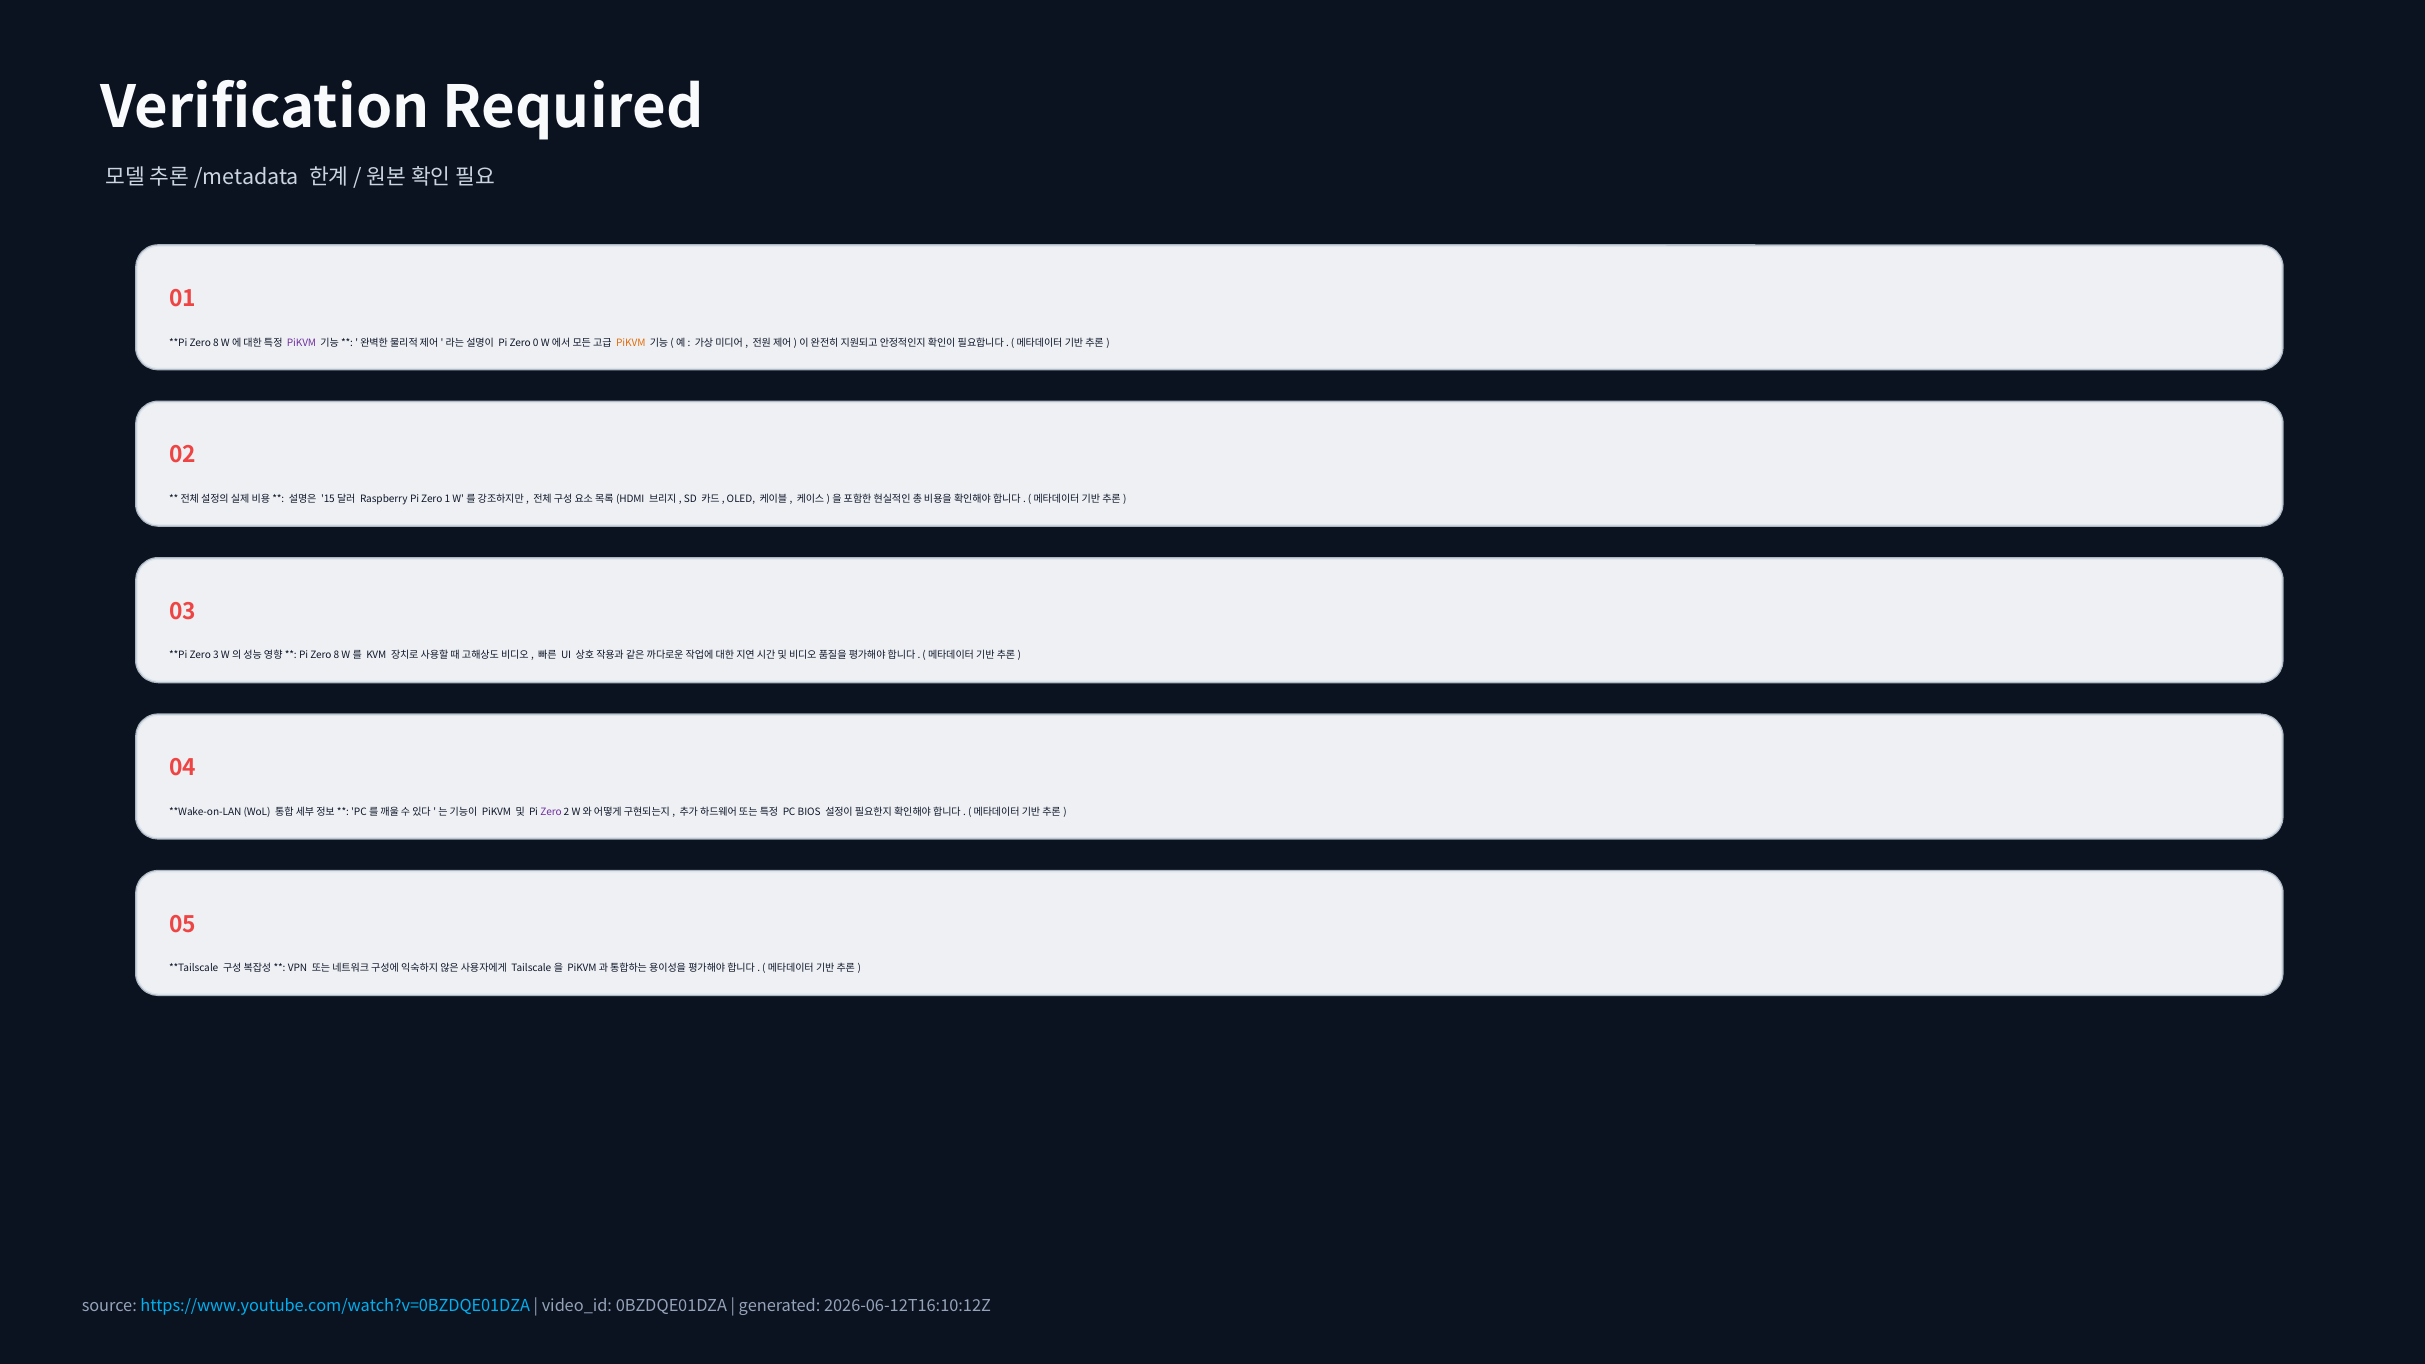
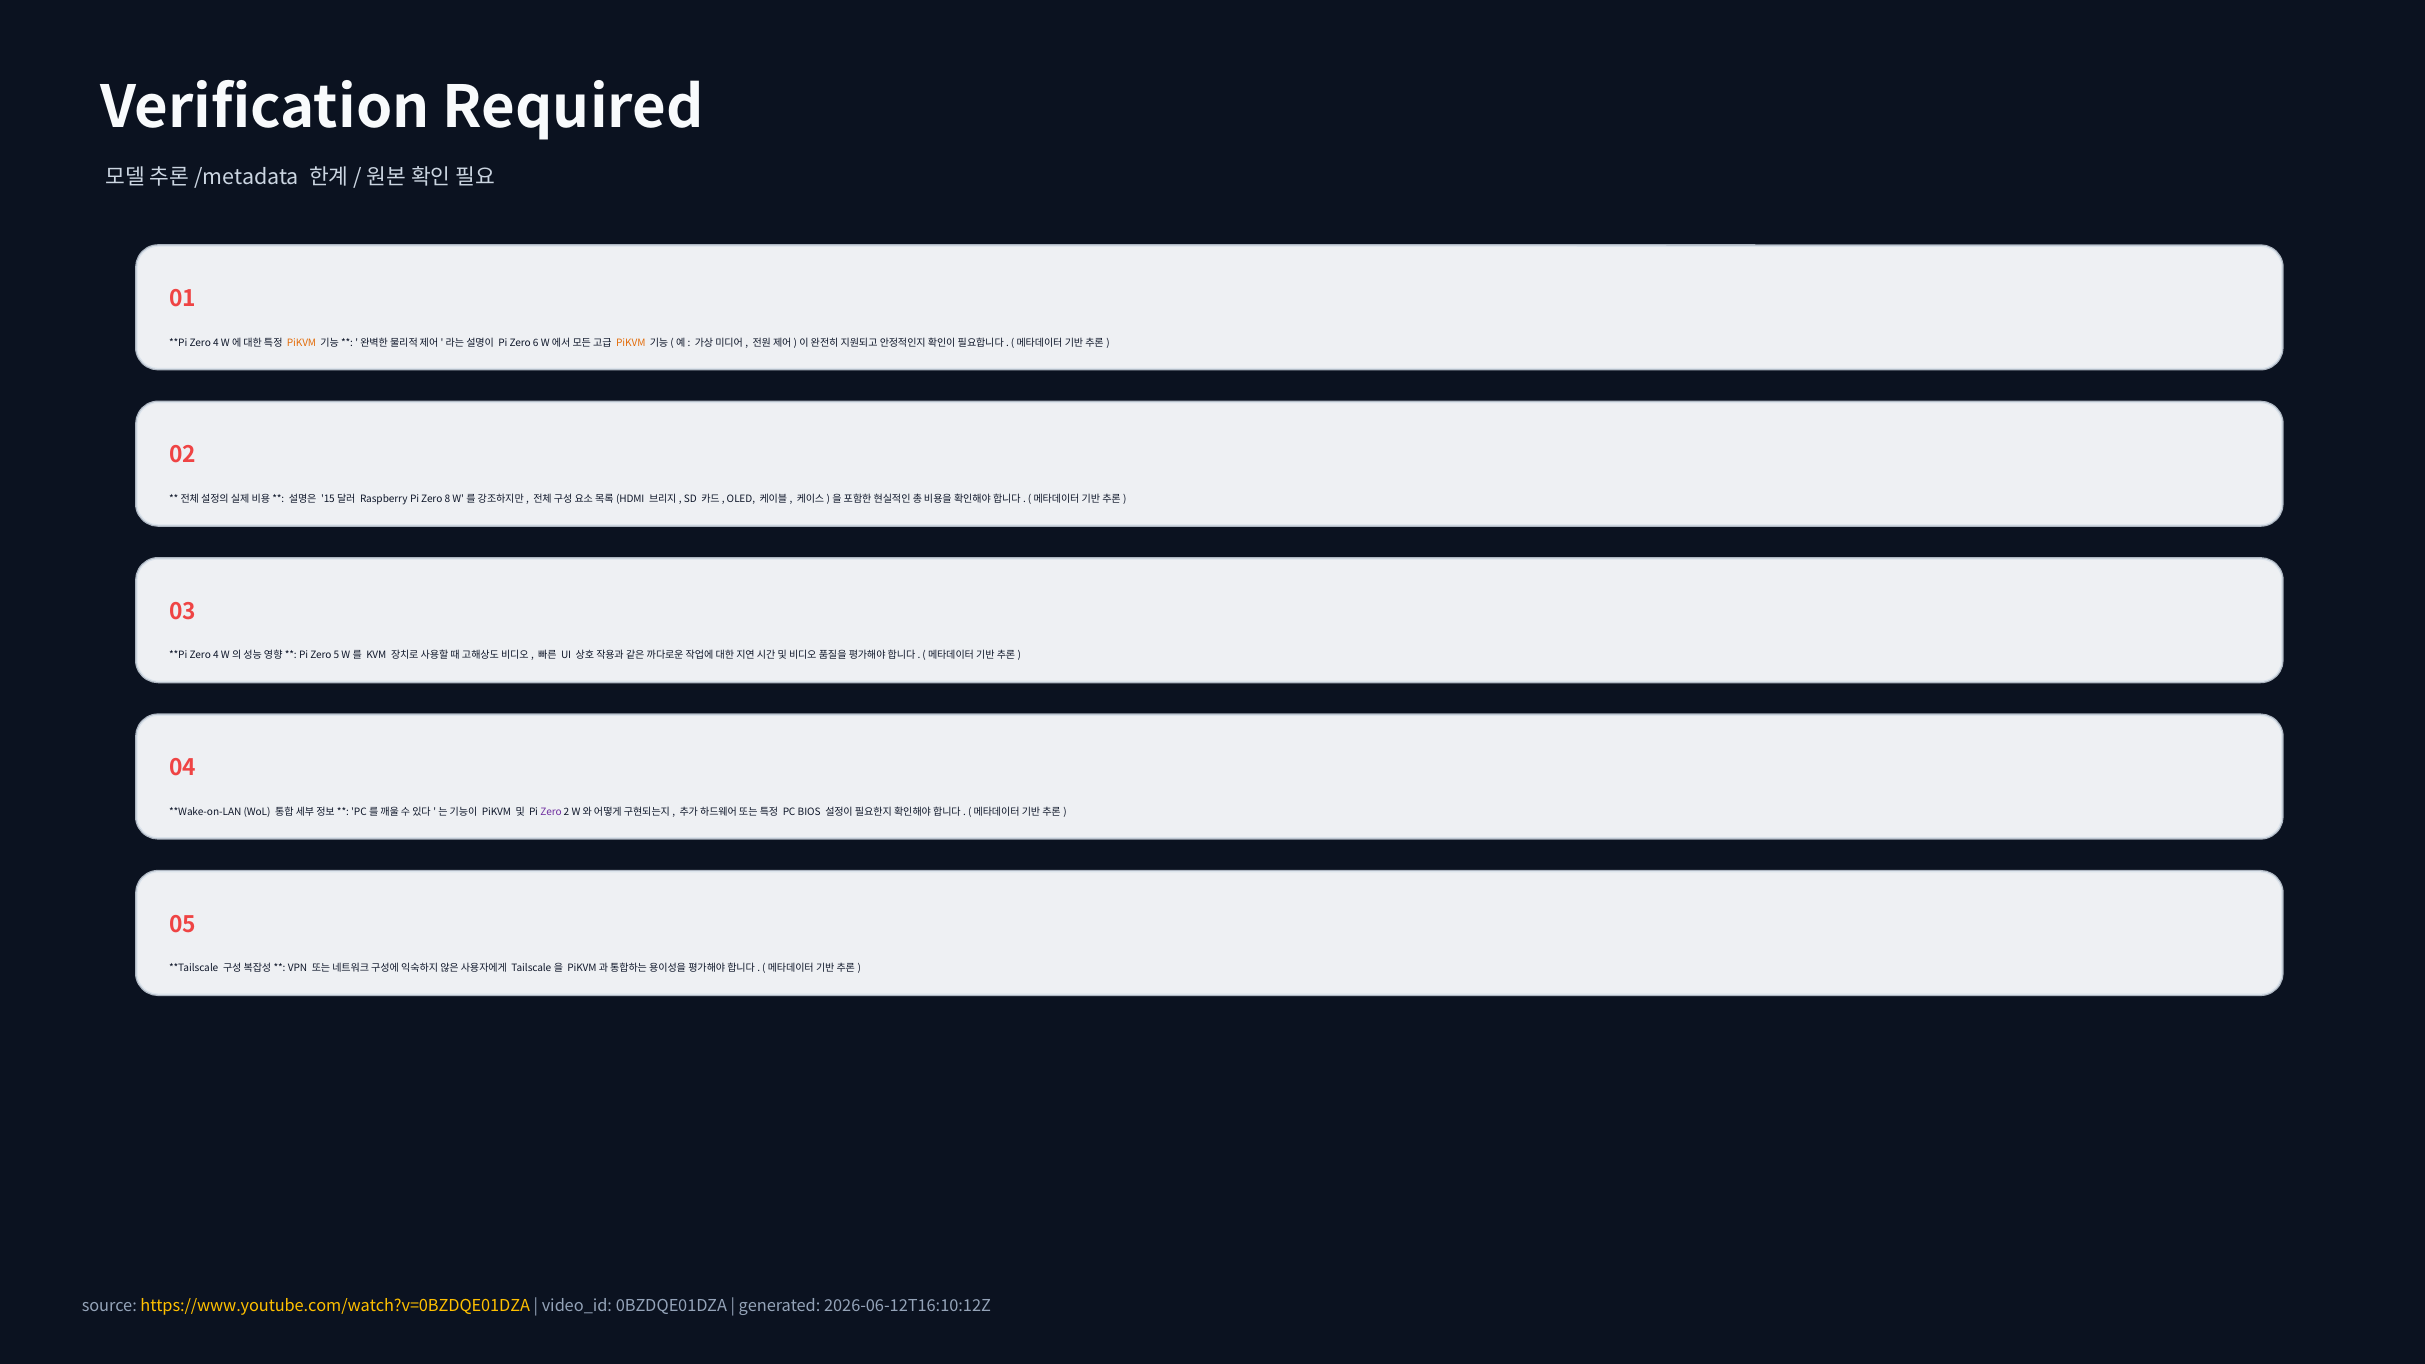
8 at (216, 343): 8 -> 4
PiKVM at (302, 343) colour: purple -> orange
0: 0 -> 6
1: 1 -> 8
3 at (216, 656): 3 -> 4
Pi Zero 8: 8 -> 5
https://www.youtube.com/watch?v=0BZDQE01DZA colour: light blue -> yellow
